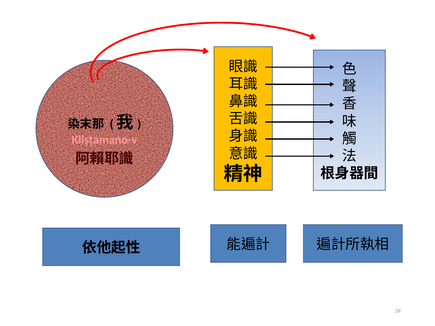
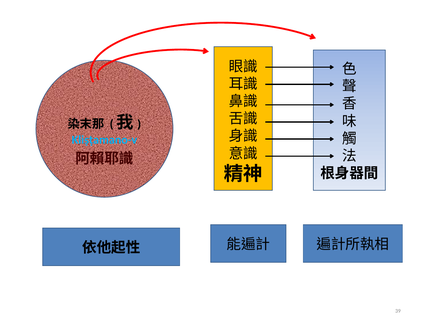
Kliṣṭamano-v colour: pink -> light blue
